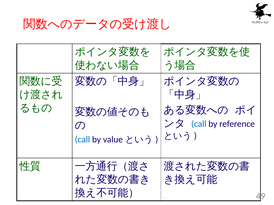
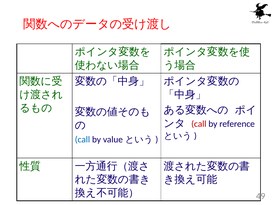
call at (199, 124) colour: blue -> red
